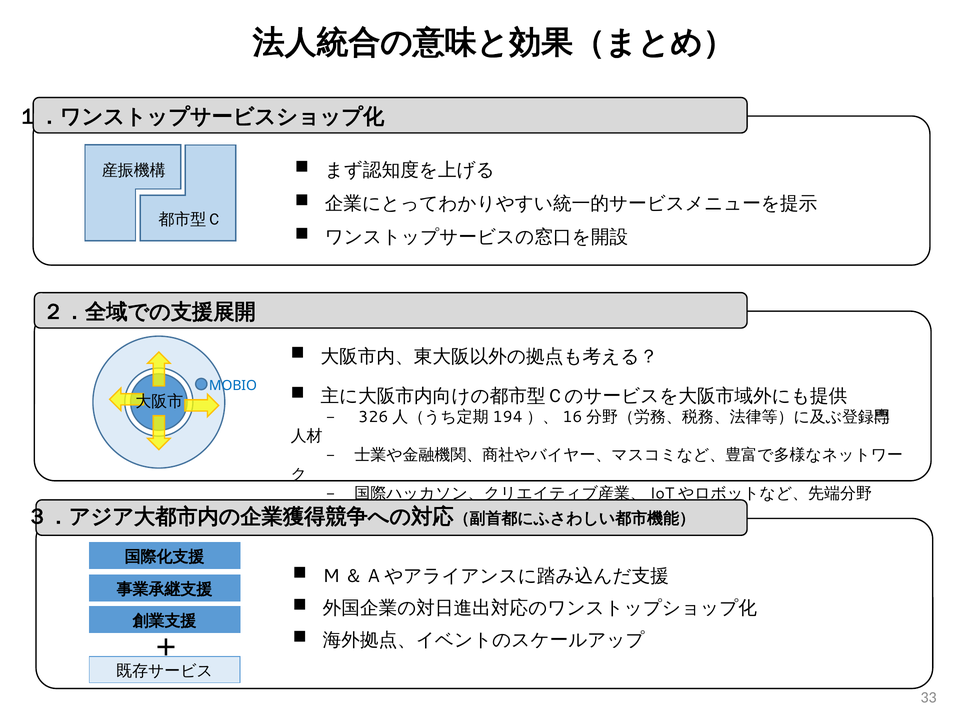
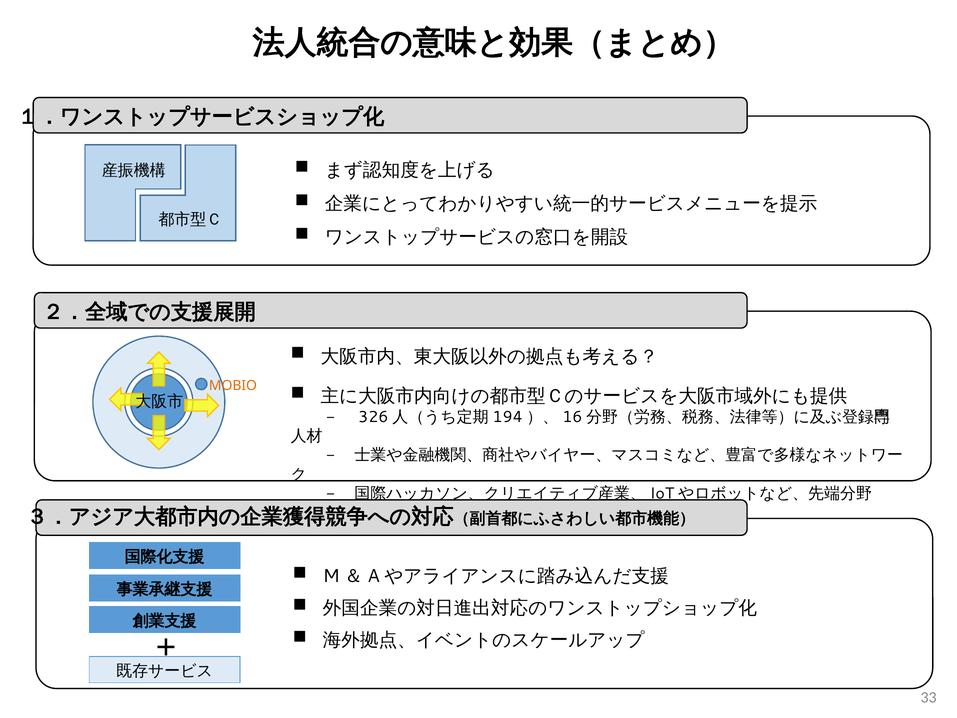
MOBIO colour: blue -> orange
